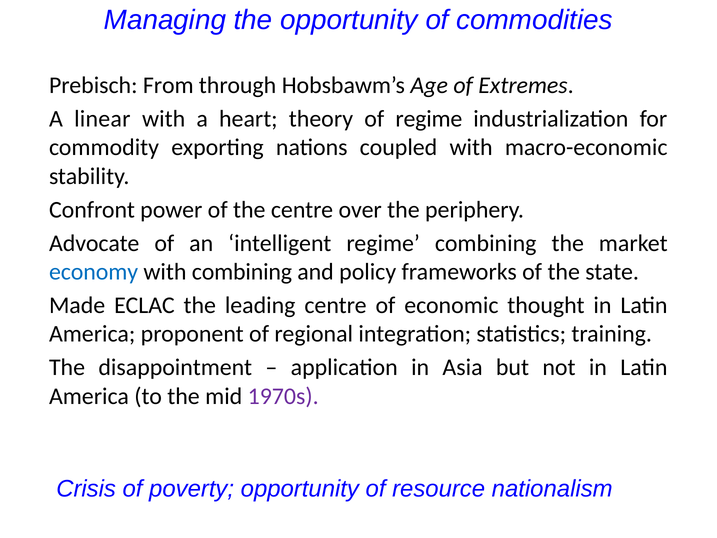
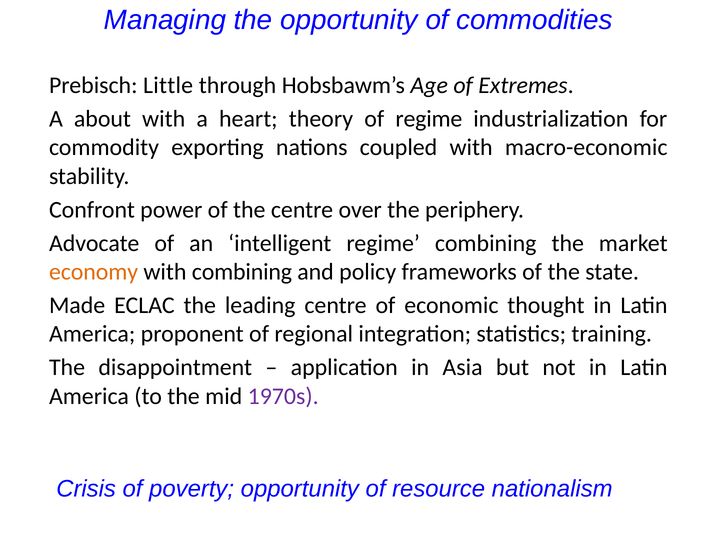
From: From -> Little
linear: linear -> about
economy colour: blue -> orange
